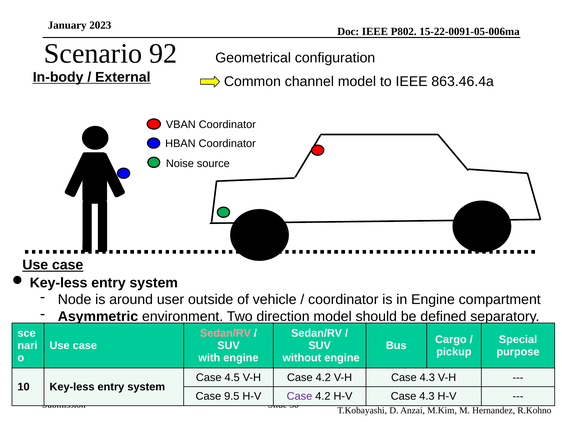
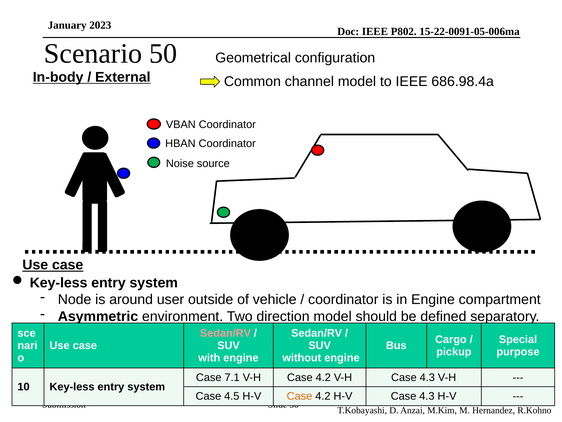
92: 92 -> 50
863.46.4a: 863.46.4a -> 686.98.4a
4.5: 4.5 -> 7.1
9.5: 9.5 -> 4.5
Case at (300, 396) colour: purple -> orange
